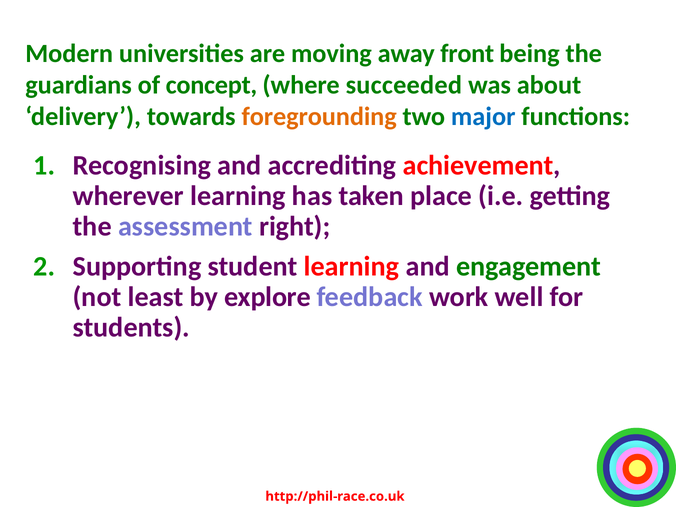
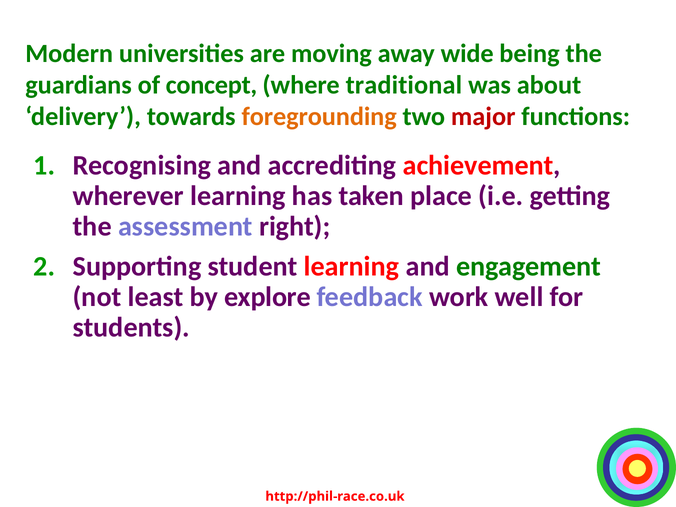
front: front -> wide
succeeded: succeeded -> traditional
major colour: blue -> red
